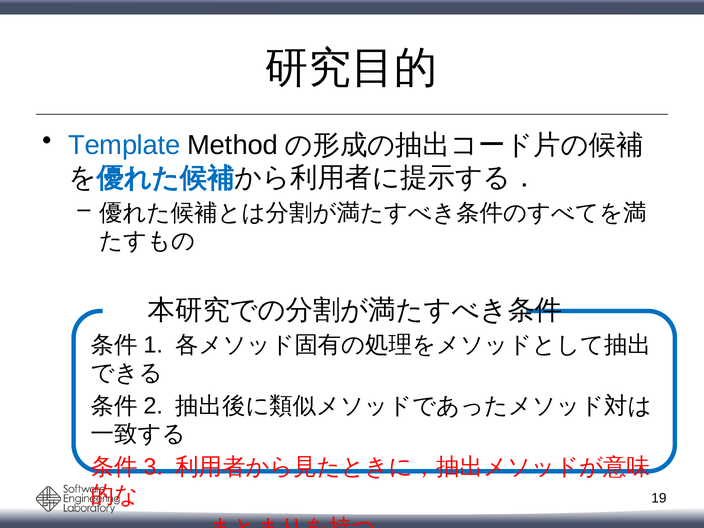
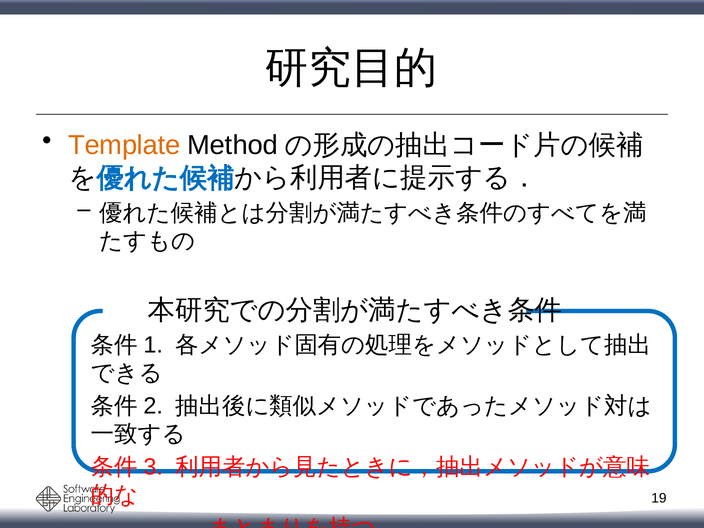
Template colour: blue -> orange
